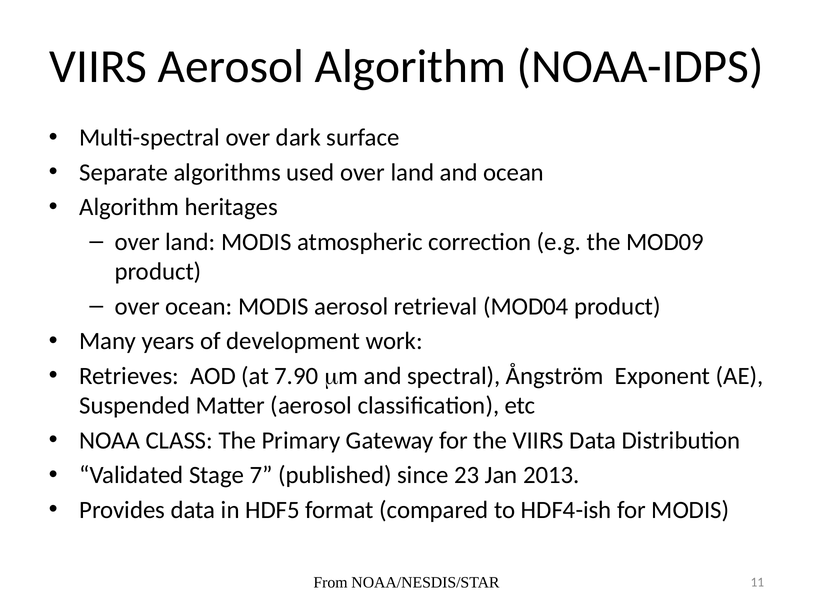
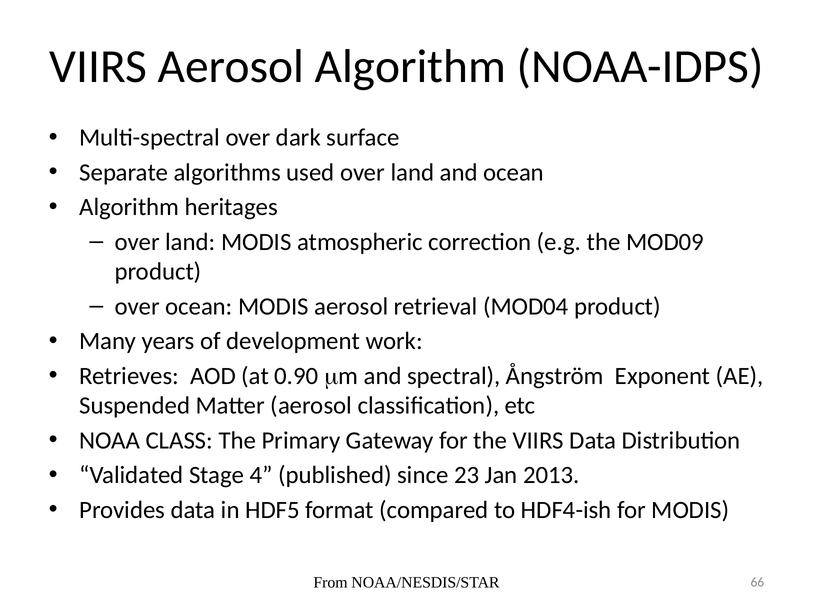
7.90: 7.90 -> 0.90
7: 7 -> 4
11: 11 -> 66
